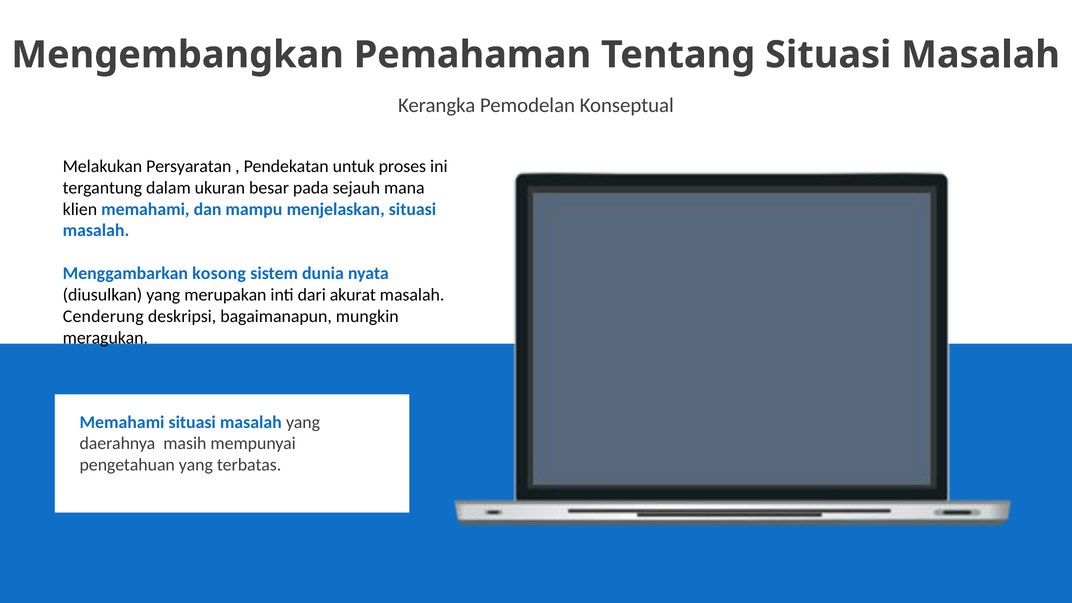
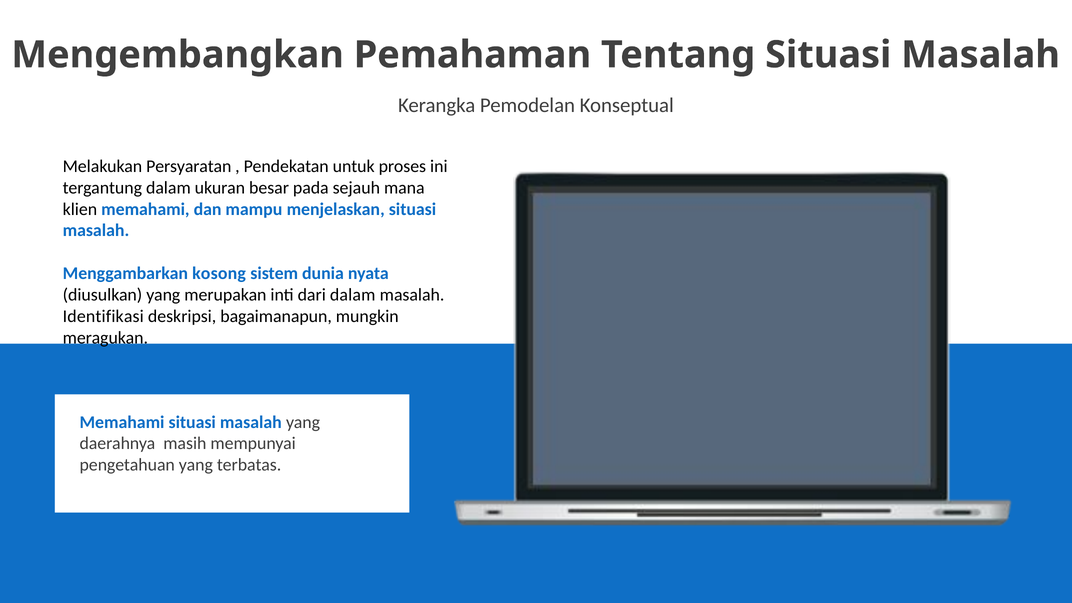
dari akurat: akurat -> dalam
Cenderung: Cenderung -> Identifikasi
